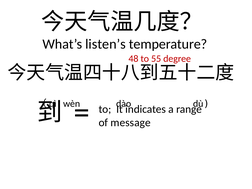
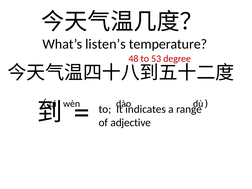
55: 55 -> 53
message: message -> adjective
